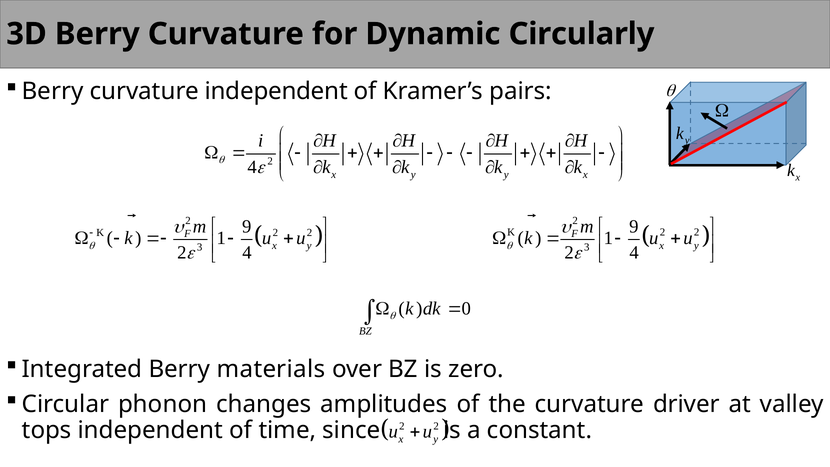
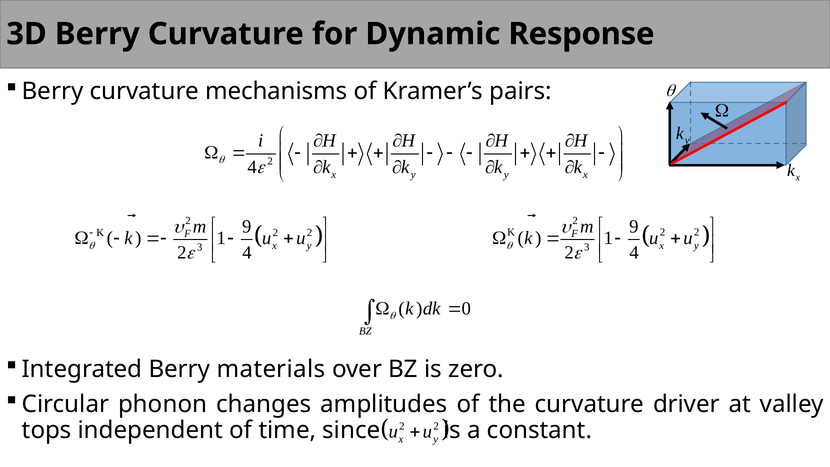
Circularly: Circularly -> Response
curvature independent: independent -> mechanisms
